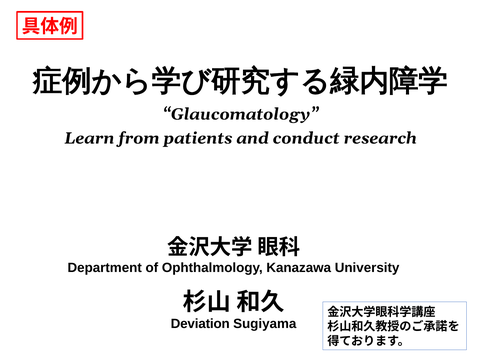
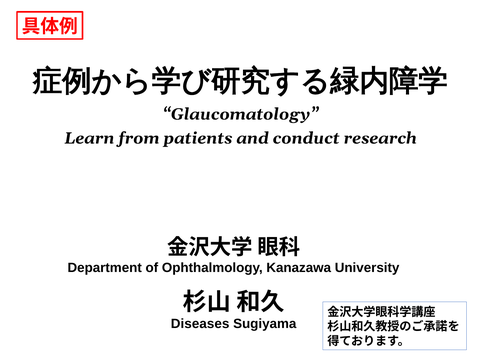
Deviation: Deviation -> Diseases
